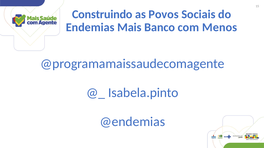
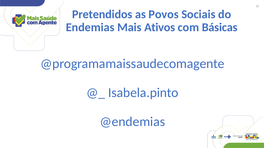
Construindo: Construindo -> Pretendidos
Banco: Banco -> Ativos
Menos: Menos -> Básicas
